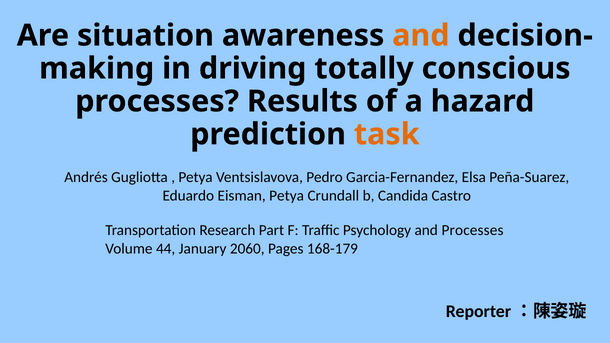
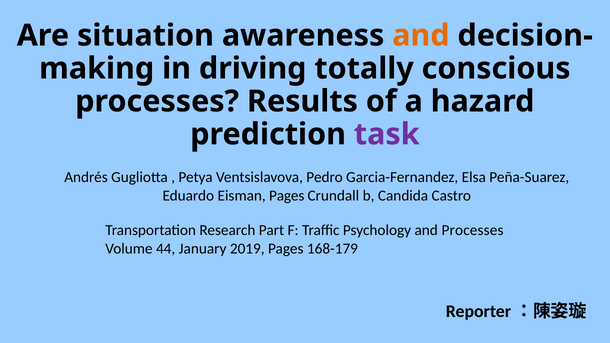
task colour: orange -> purple
Eisman Petya: Petya -> Pages
2060: 2060 -> 2019
